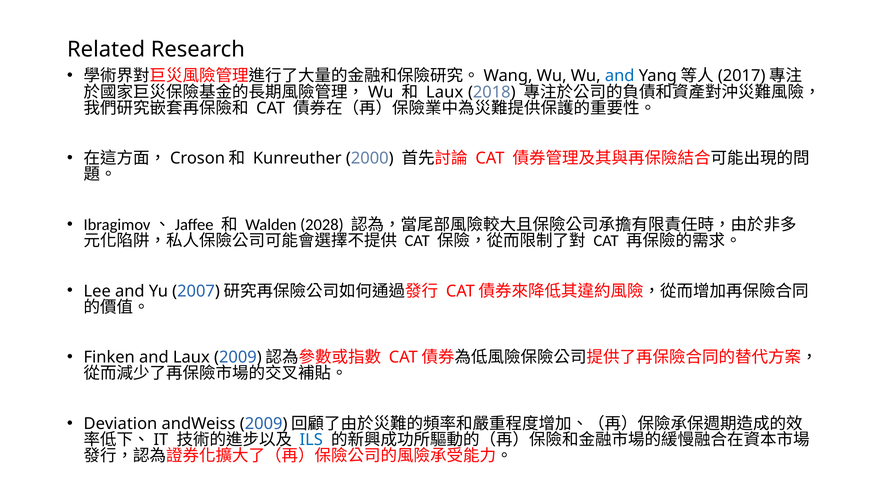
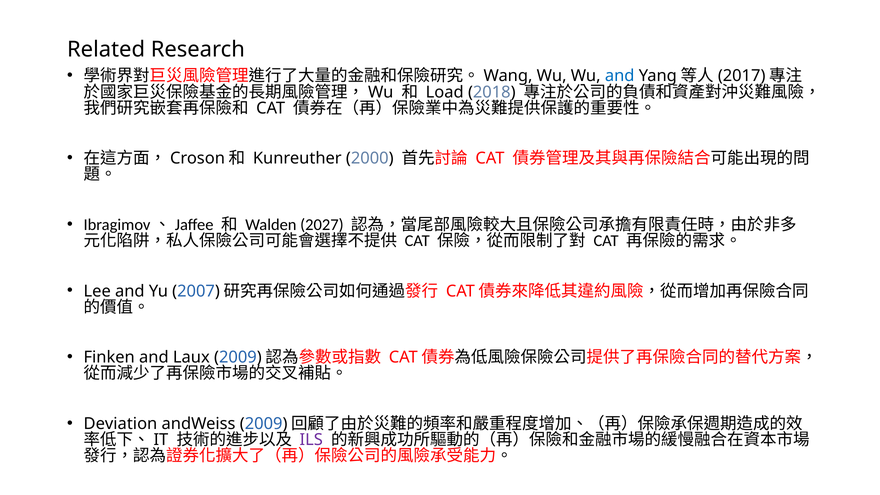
Laux at (445, 92): Laux -> Load
2028: 2028 -> 2027
ILS colour: blue -> purple
